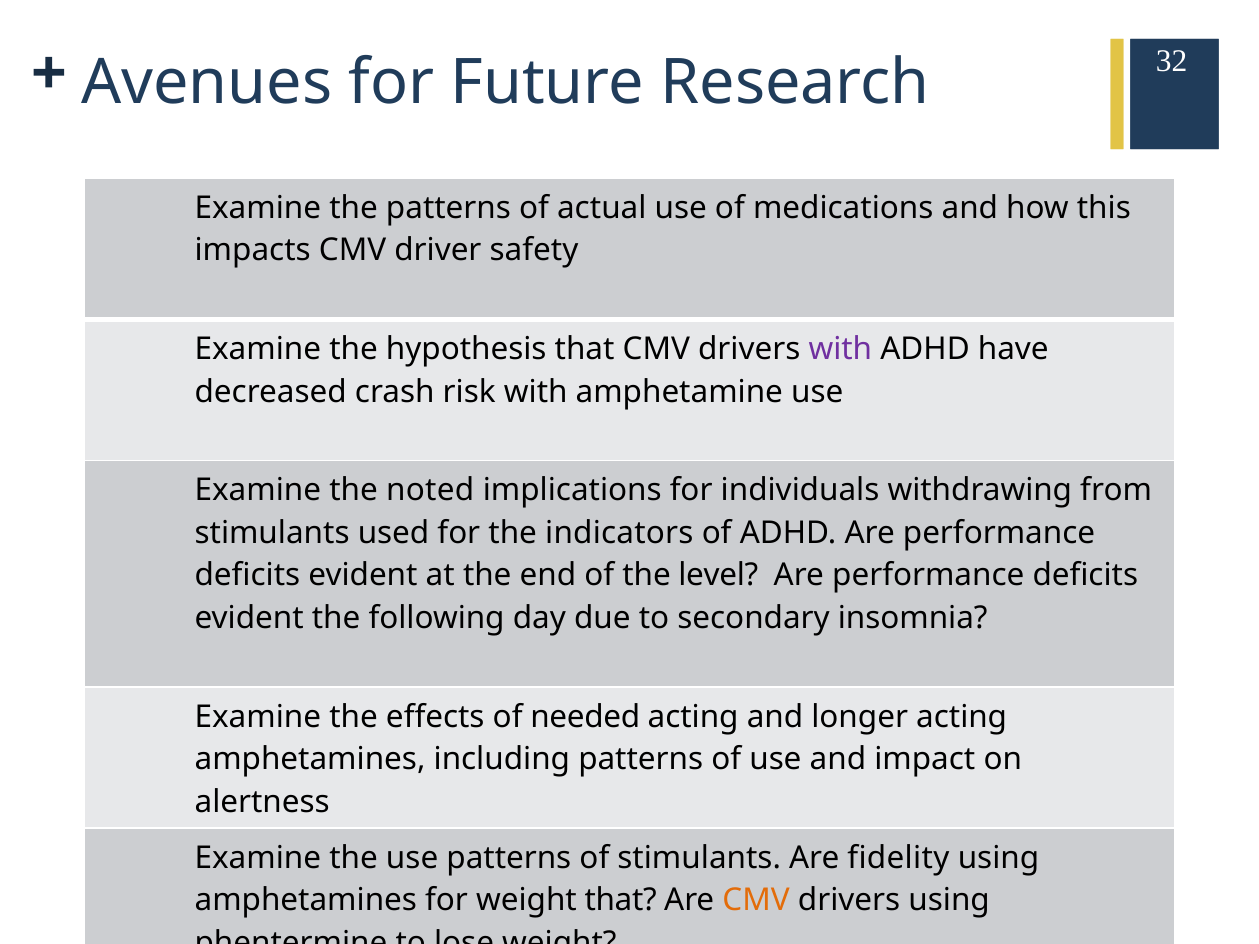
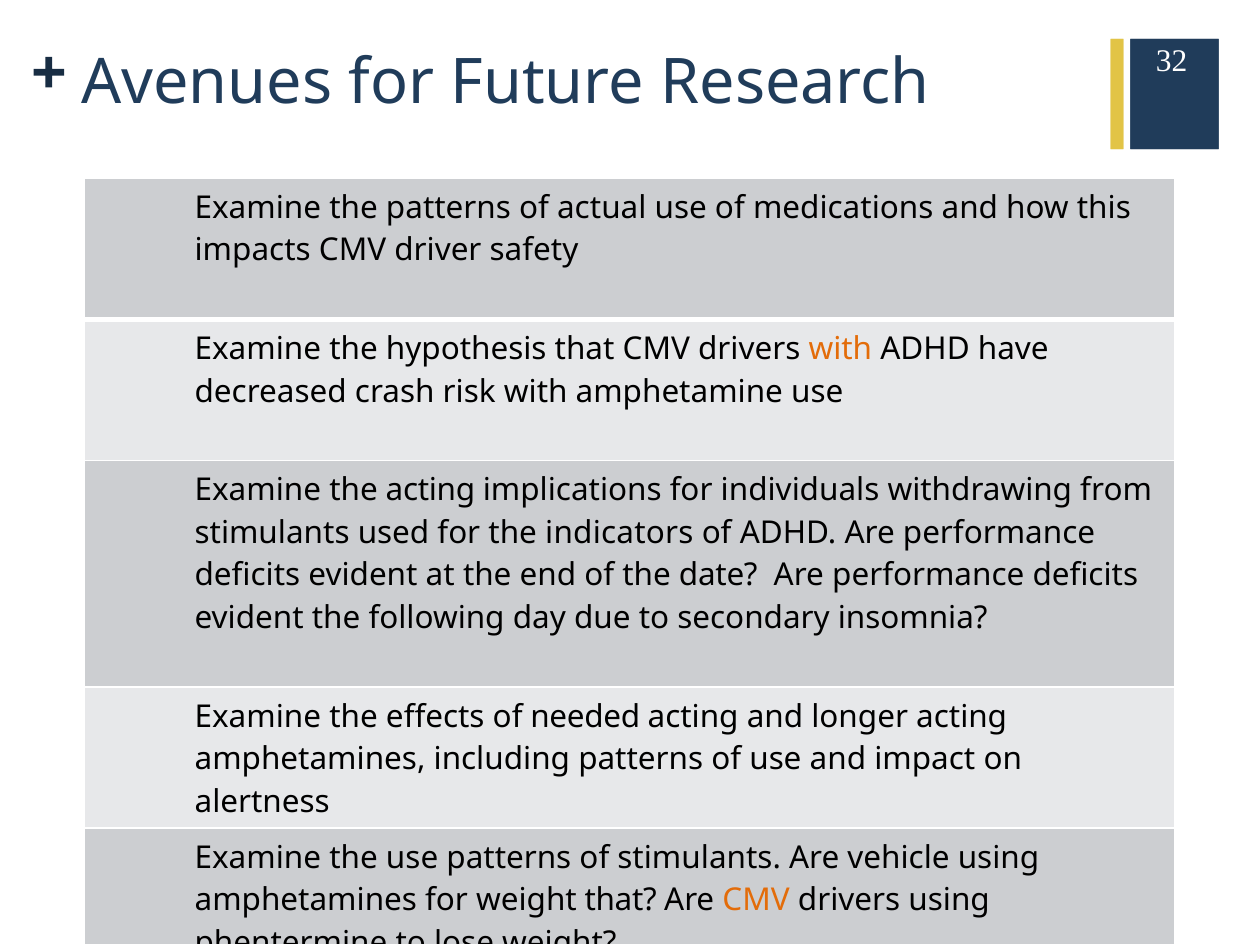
with at (840, 349) colour: purple -> orange
the noted: noted -> acting
level: level -> date
fidelity: fidelity -> vehicle
